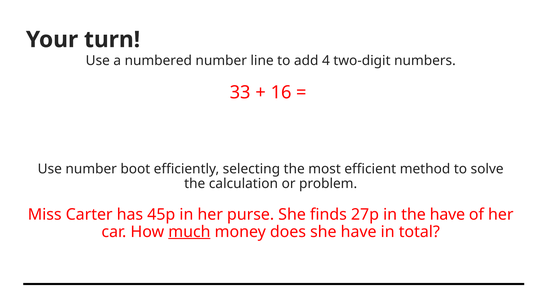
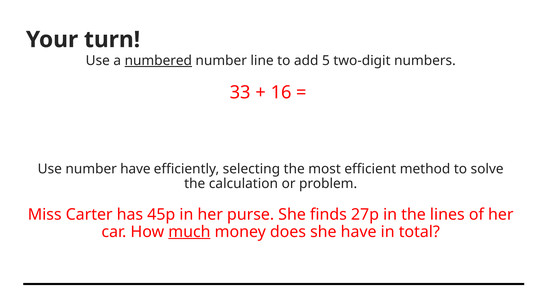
numbered underline: none -> present
4: 4 -> 5
number boot: boot -> have
the have: have -> lines
